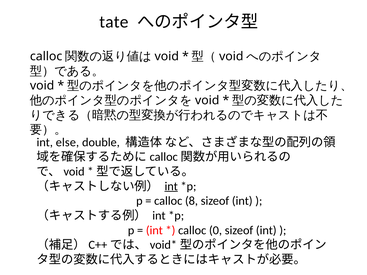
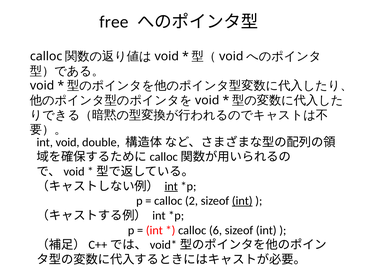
tate: tate -> free
int else: else -> void
8: 8 -> 2
int at (242, 201) underline: none -> present
0: 0 -> 6
